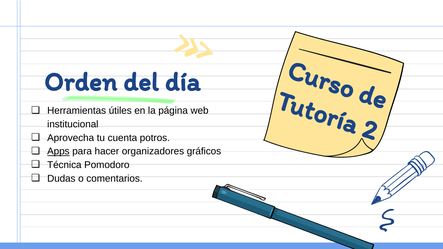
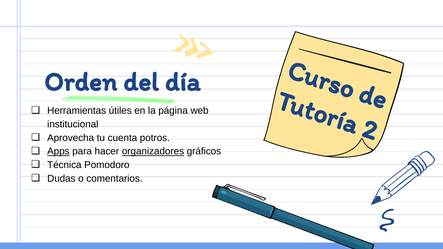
organizadores underline: none -> present
